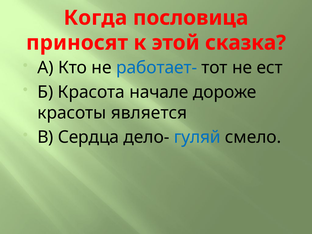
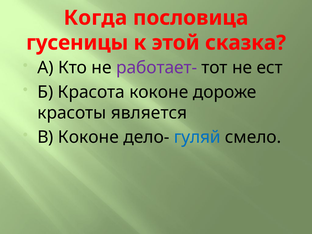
приносят: приносят -> гусеницы
работает- colour: blue -> purple
Красота начале: начале -> коконе
В Сердца: Сердца -> Коконе
